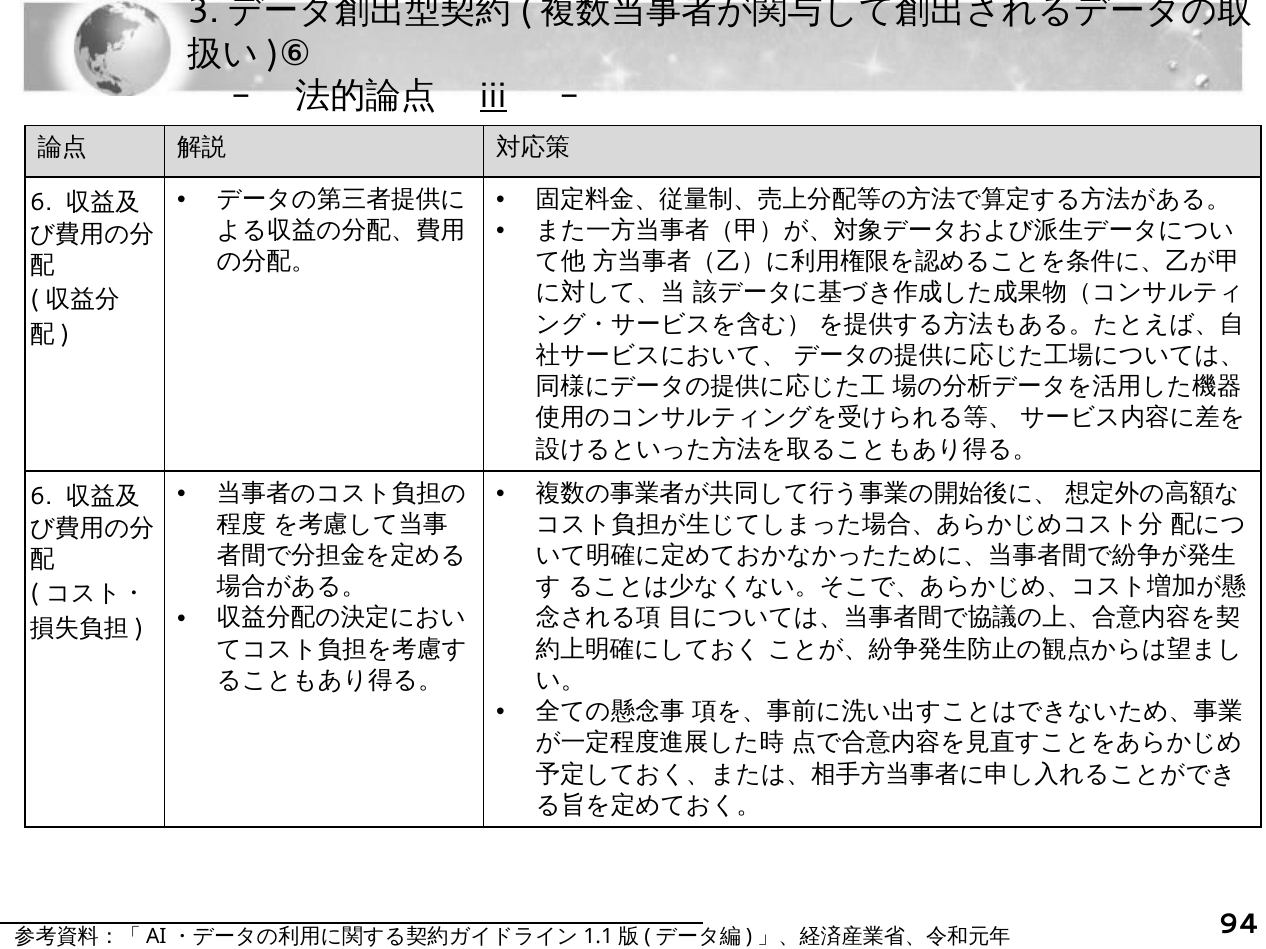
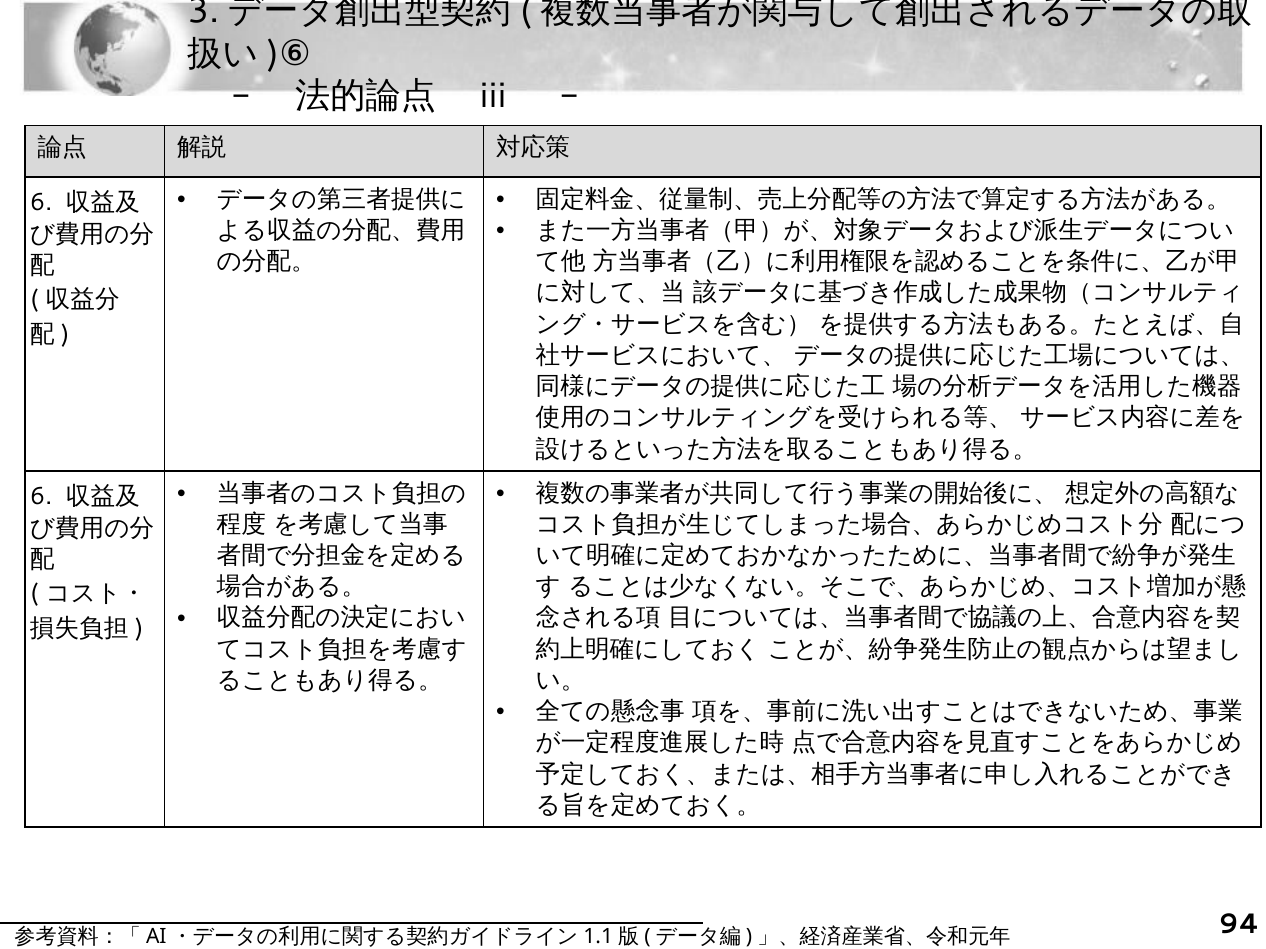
iii underline: present -> none
